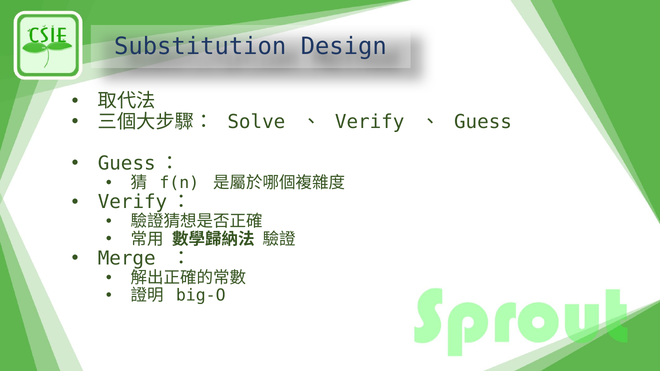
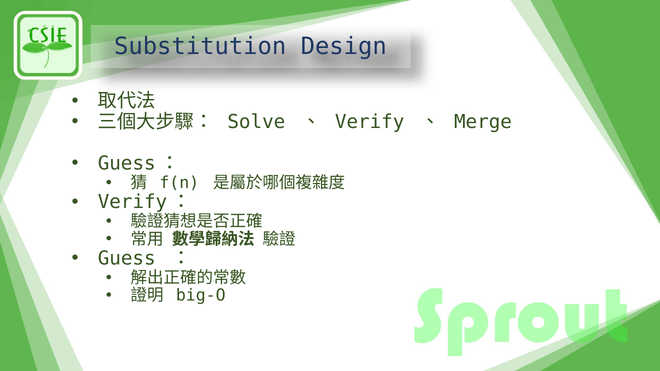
Guess: Guess -> Merge
Merge: Merge -> Guess
